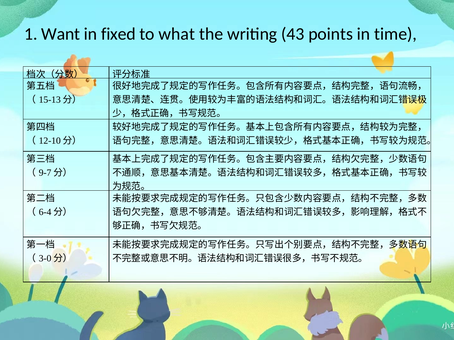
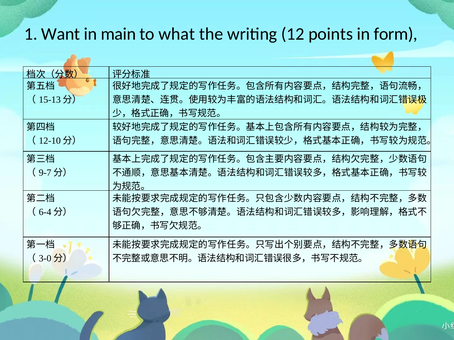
fixed: fixed -> main
43: 43 -> 12
time: time -> form
